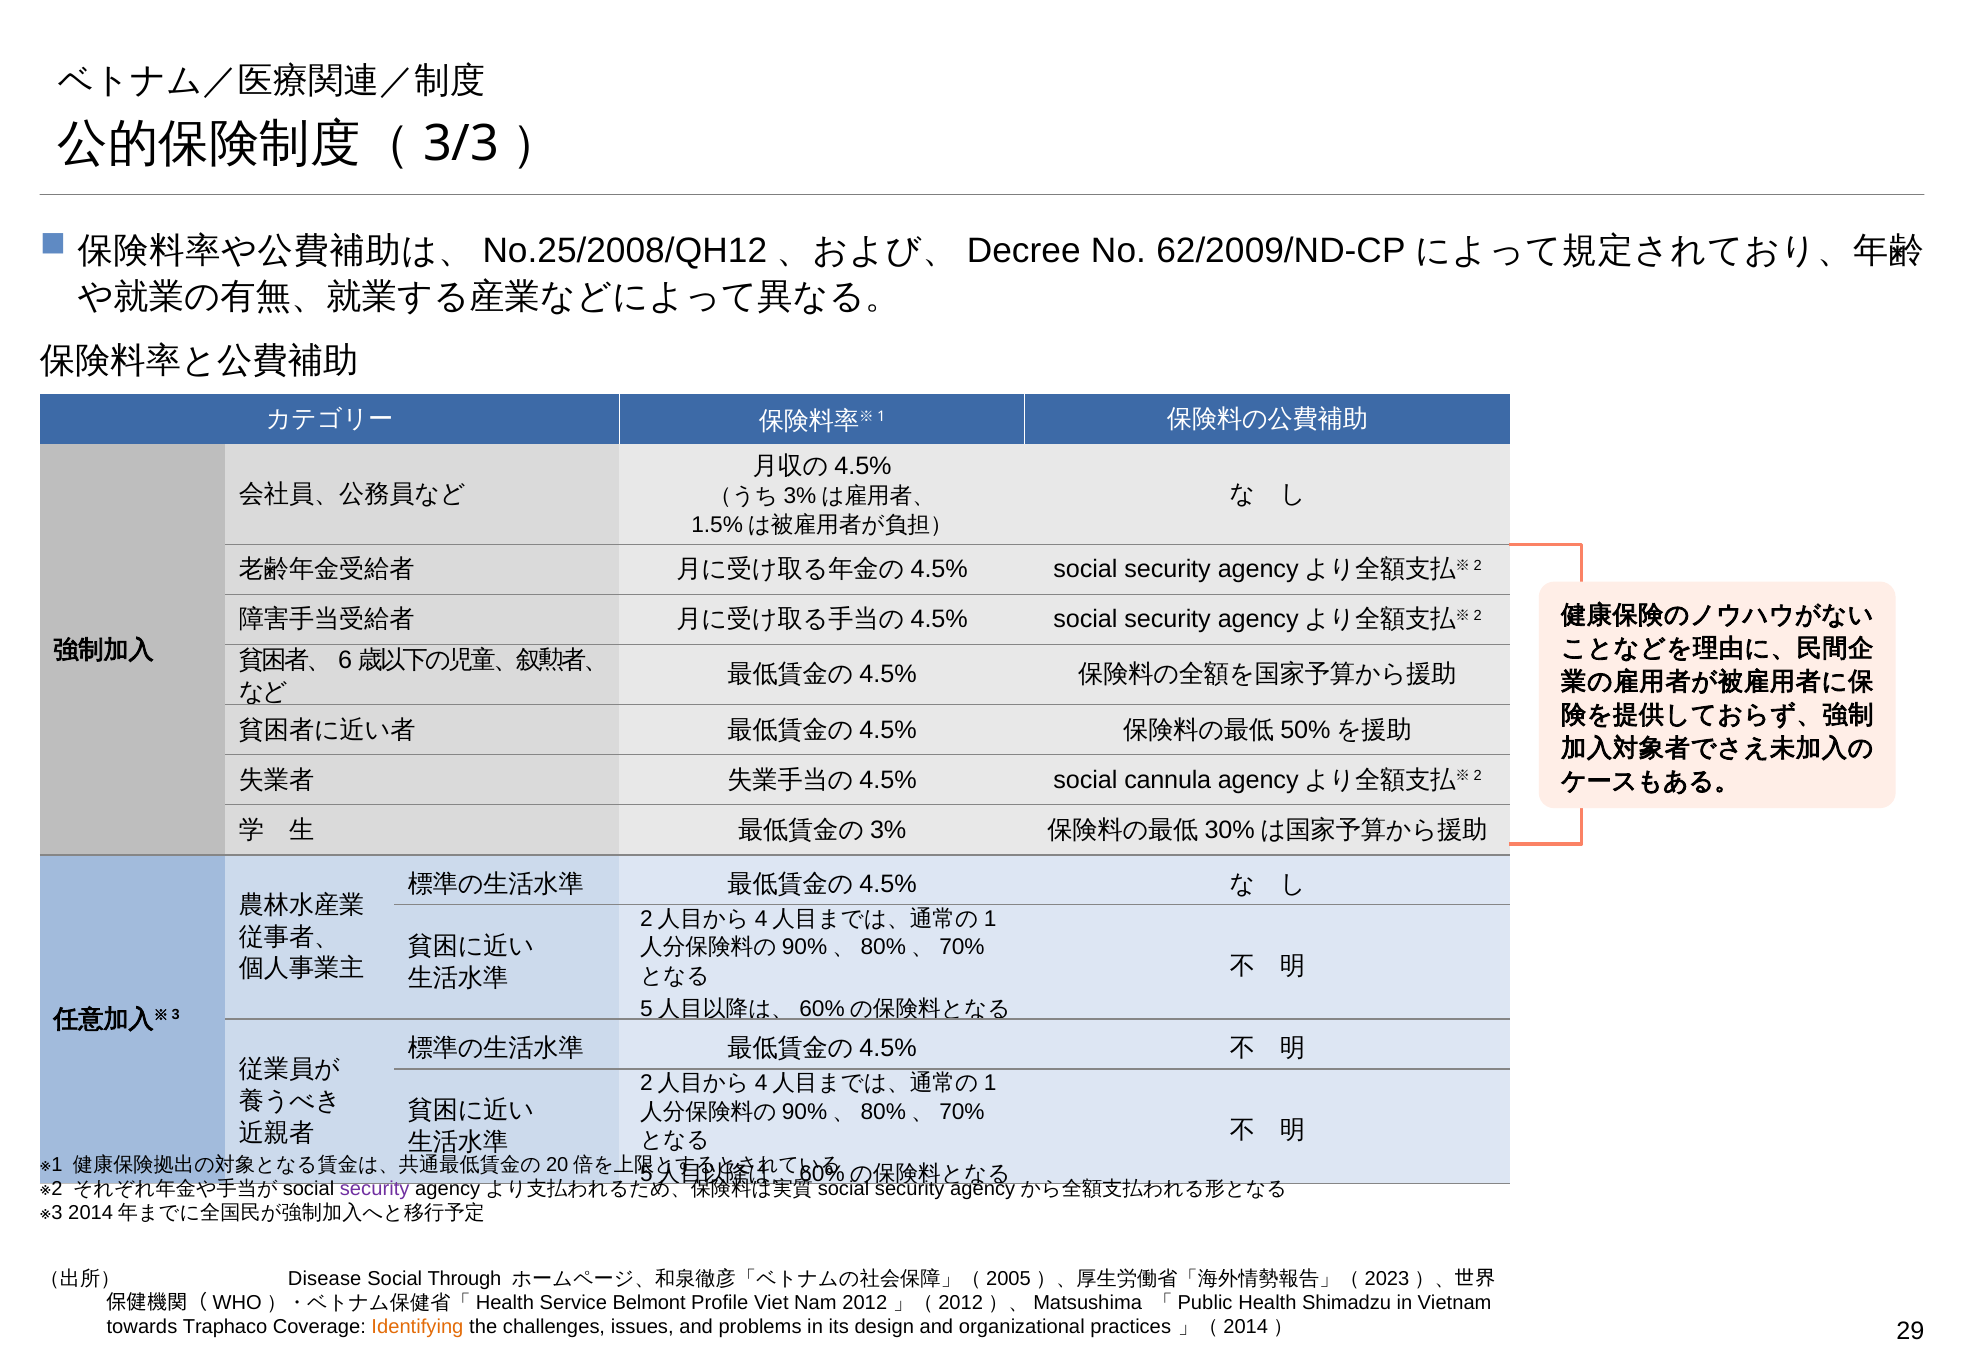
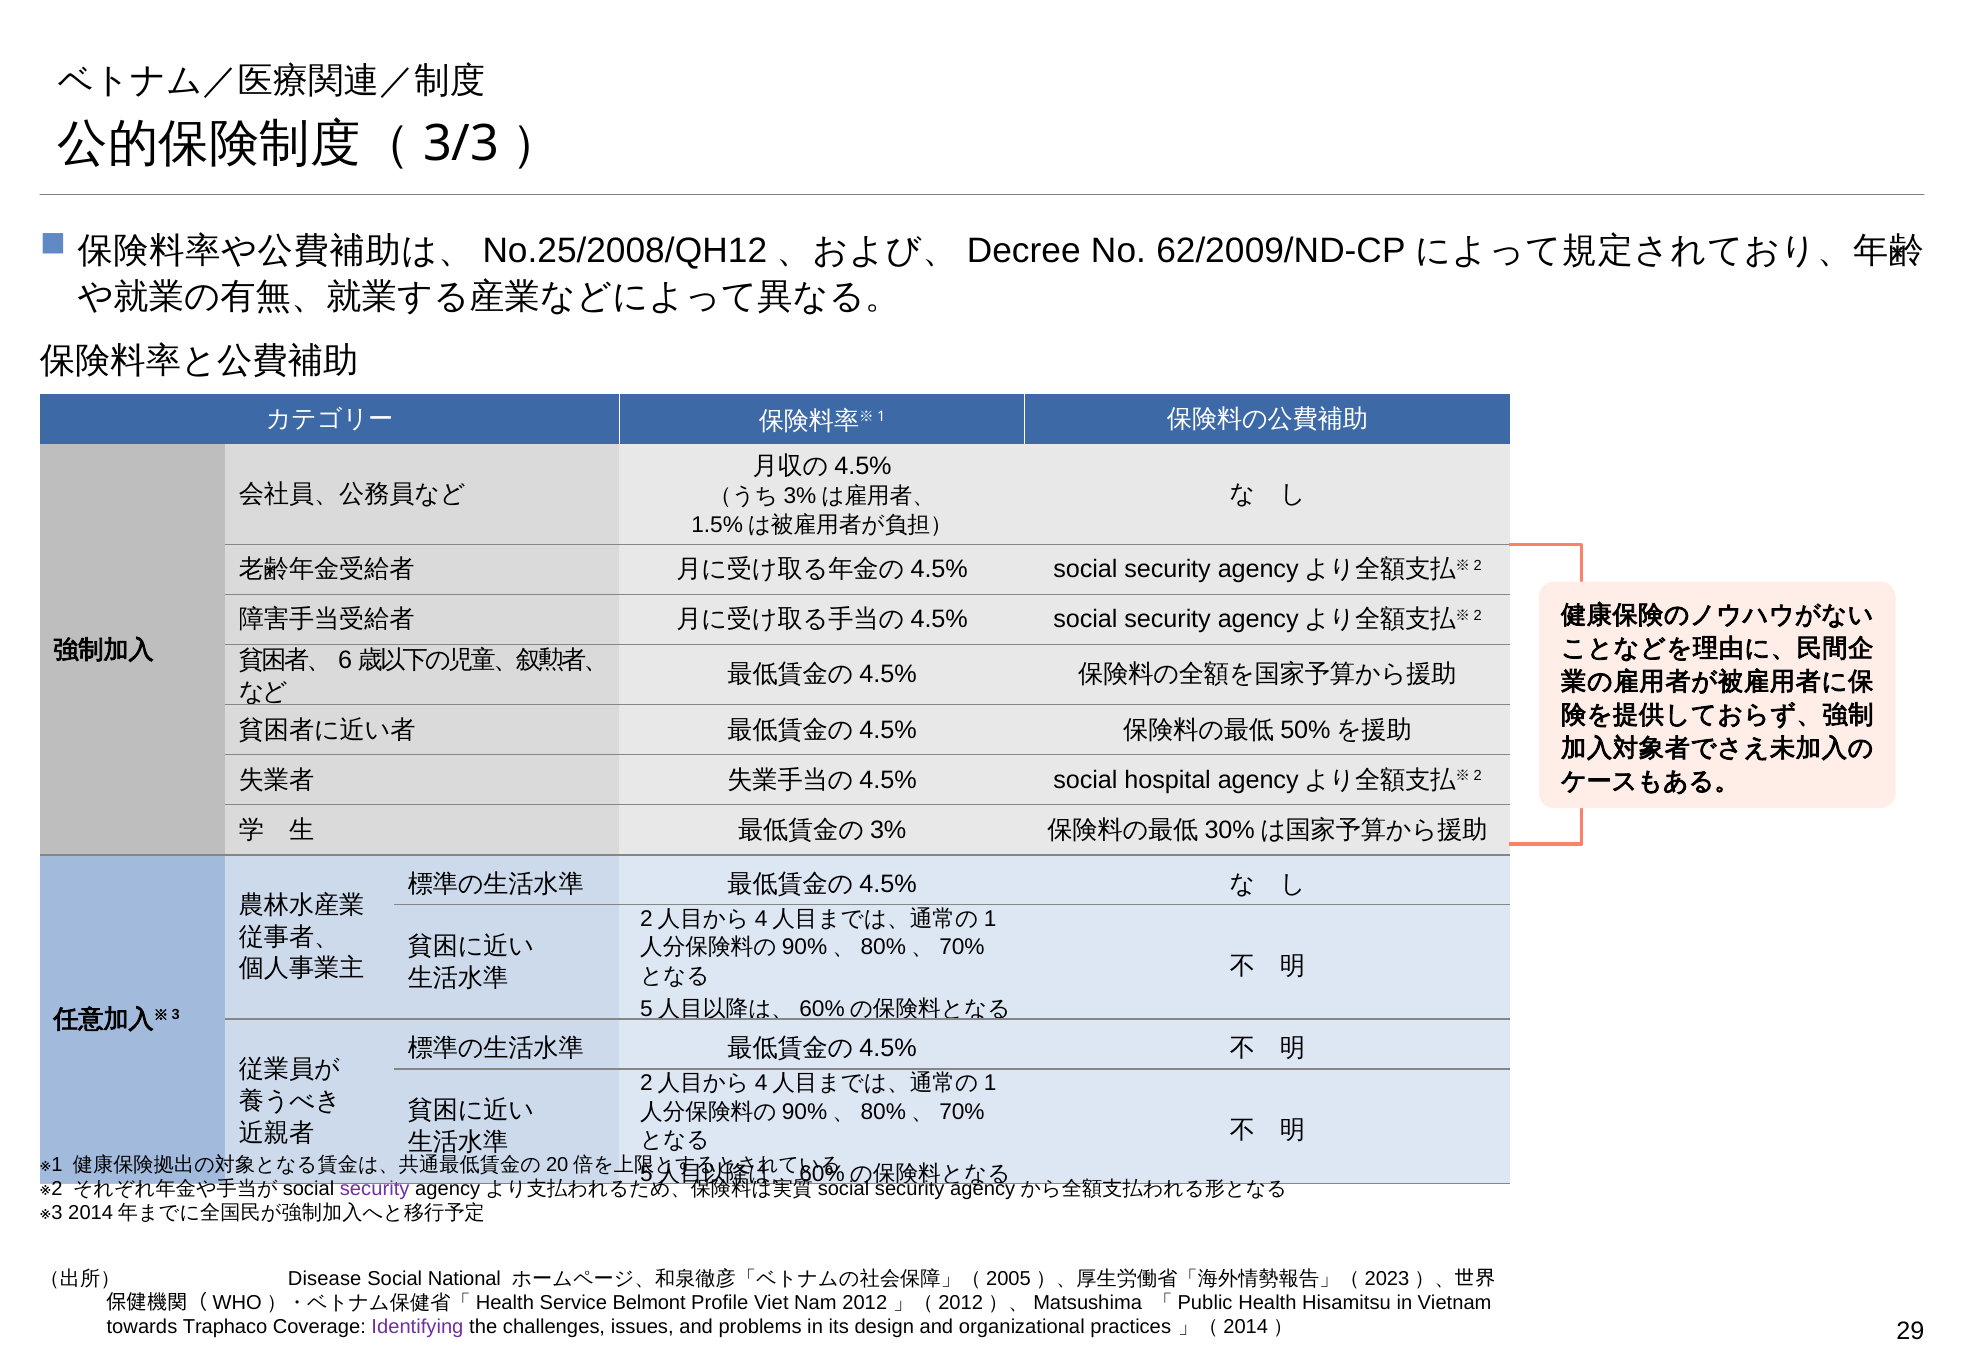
cannula: cannula -> hospital
Through: Through -> National
Shimadzu: Shimadzu -> Hisamitsu
Identifying colour: orange -> purple
